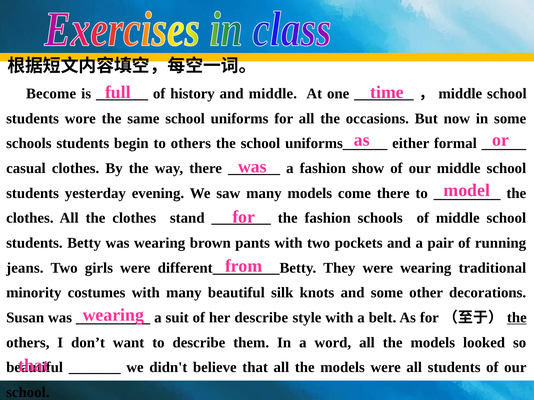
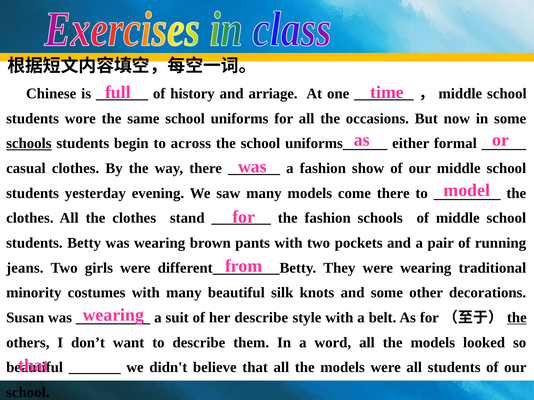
Become: Become -> Chinese
and middle: middle -> arriage
schools at (29, 144) underline: none -> present
to others: others -> across
